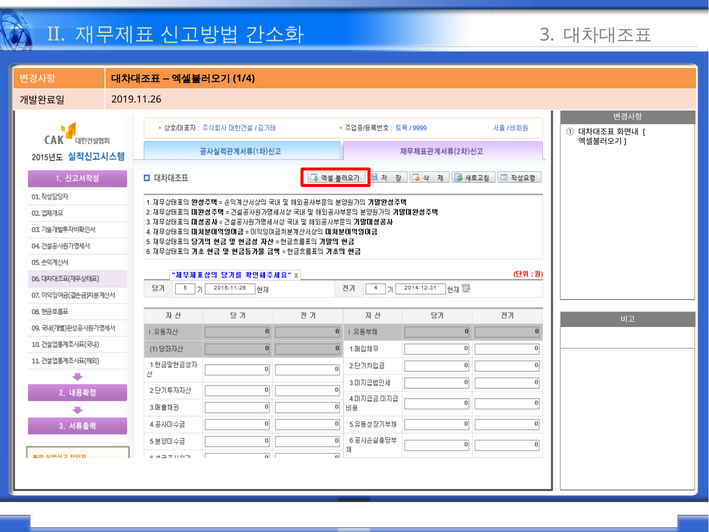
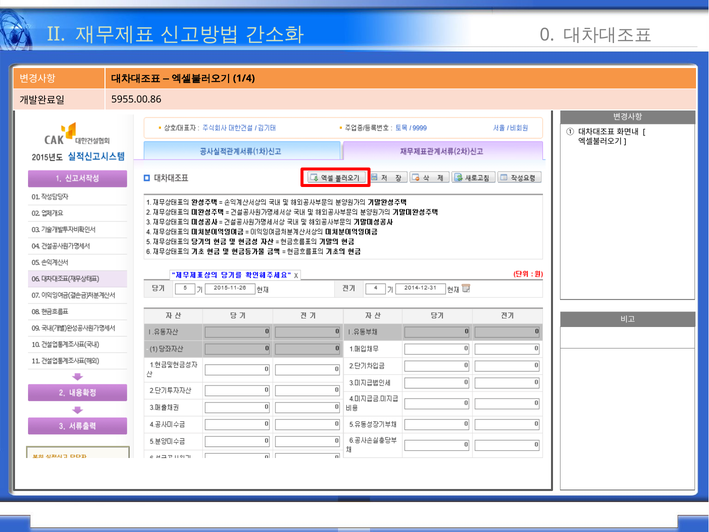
3: 3 -> 0
2019.11.26: 2019.11.26 -> 5955.00.86
